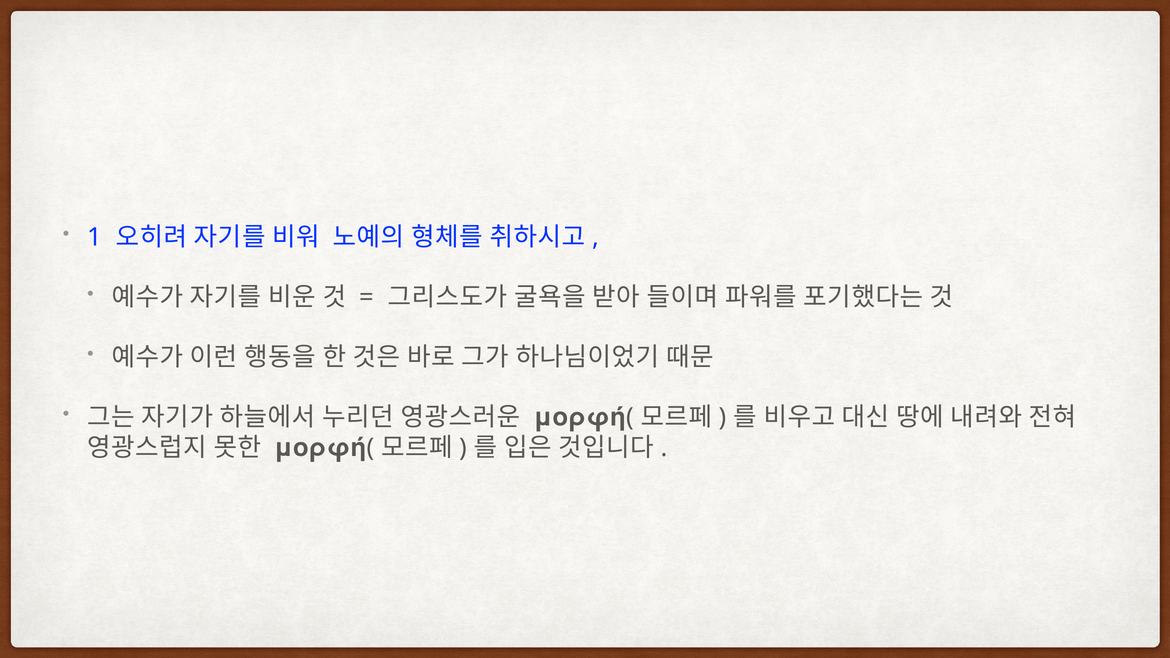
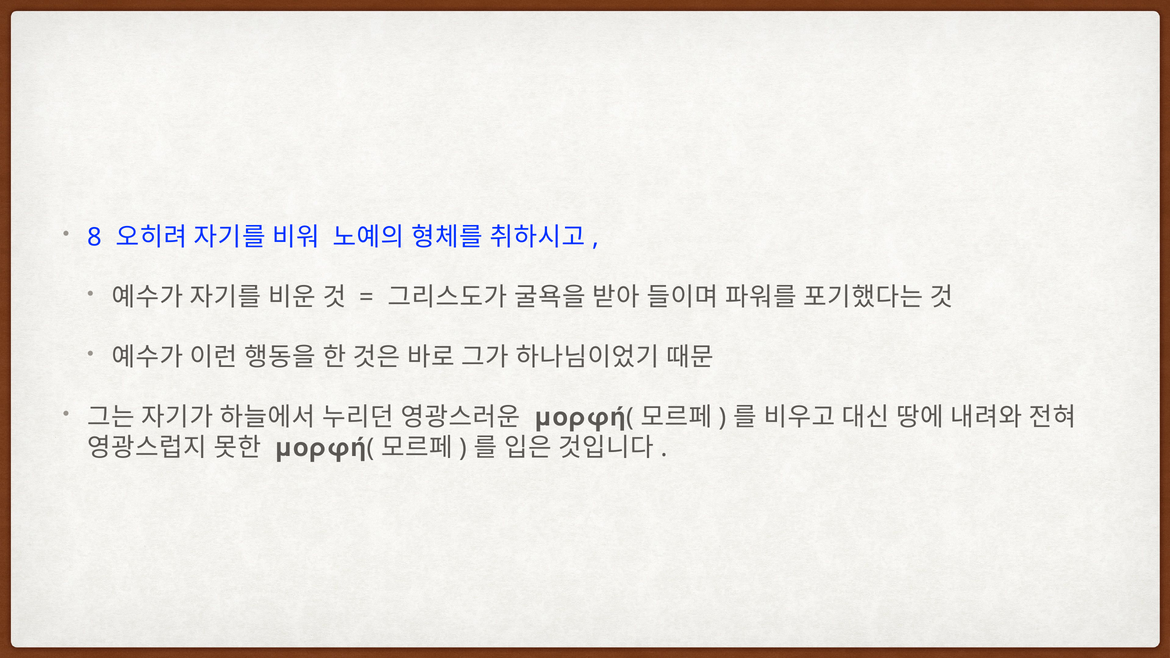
1: 1 -> 8
